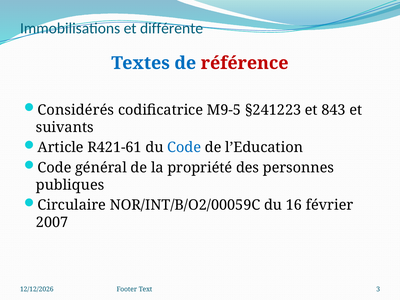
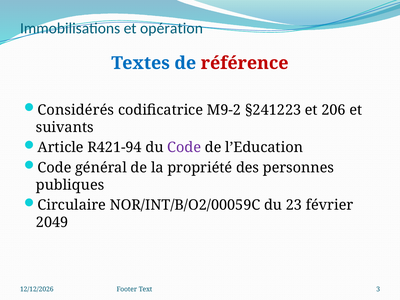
différente: différente -> opération
M9-5: M9-5 -> M9-2
843: 843 -> 206
R421-61: R421-61 -> R421-94
Code at (184, 147) colour: blue -> purple
16: 16 -> 23
2007: 2007 -> 2049
